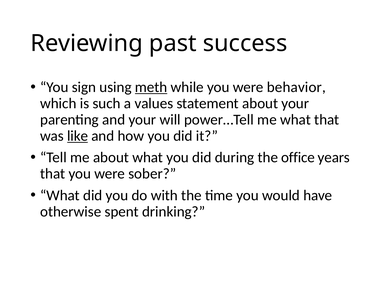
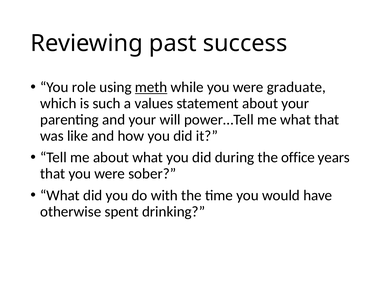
sign: sign -> role
behavior: behavior -> graduate
like underline: present -> none
